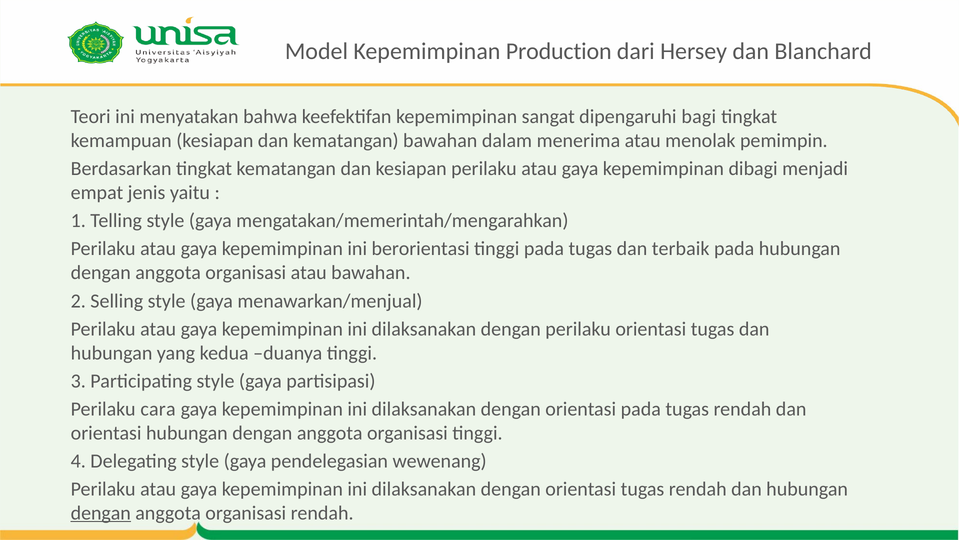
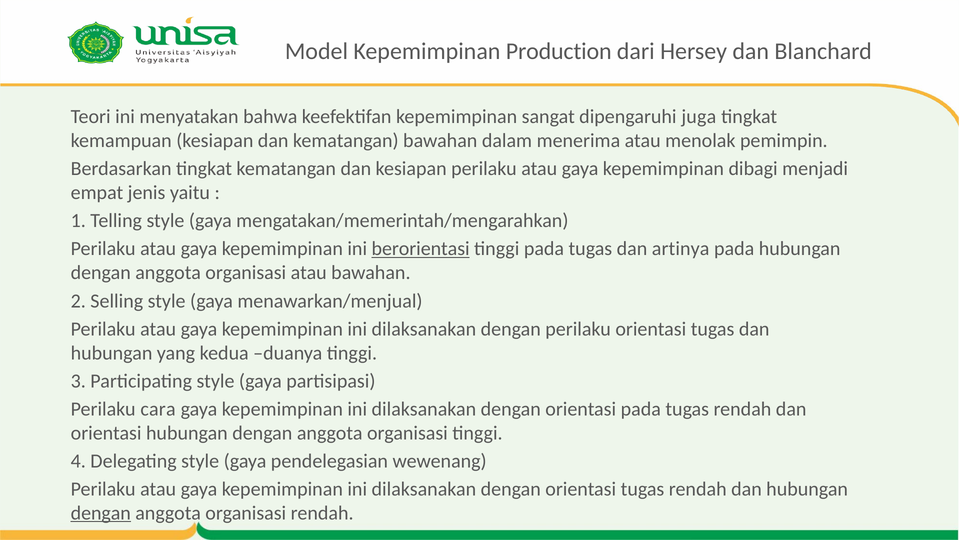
bagi: bagi -> juga
berorientasi underline: none -> present
terbaik: terbaik -> artinya
